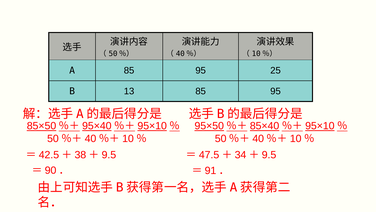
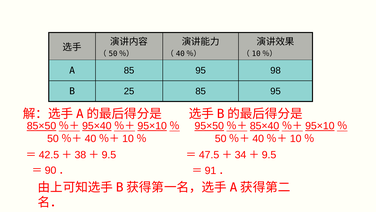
25: 25 -> 98
13: 13 -> 25
